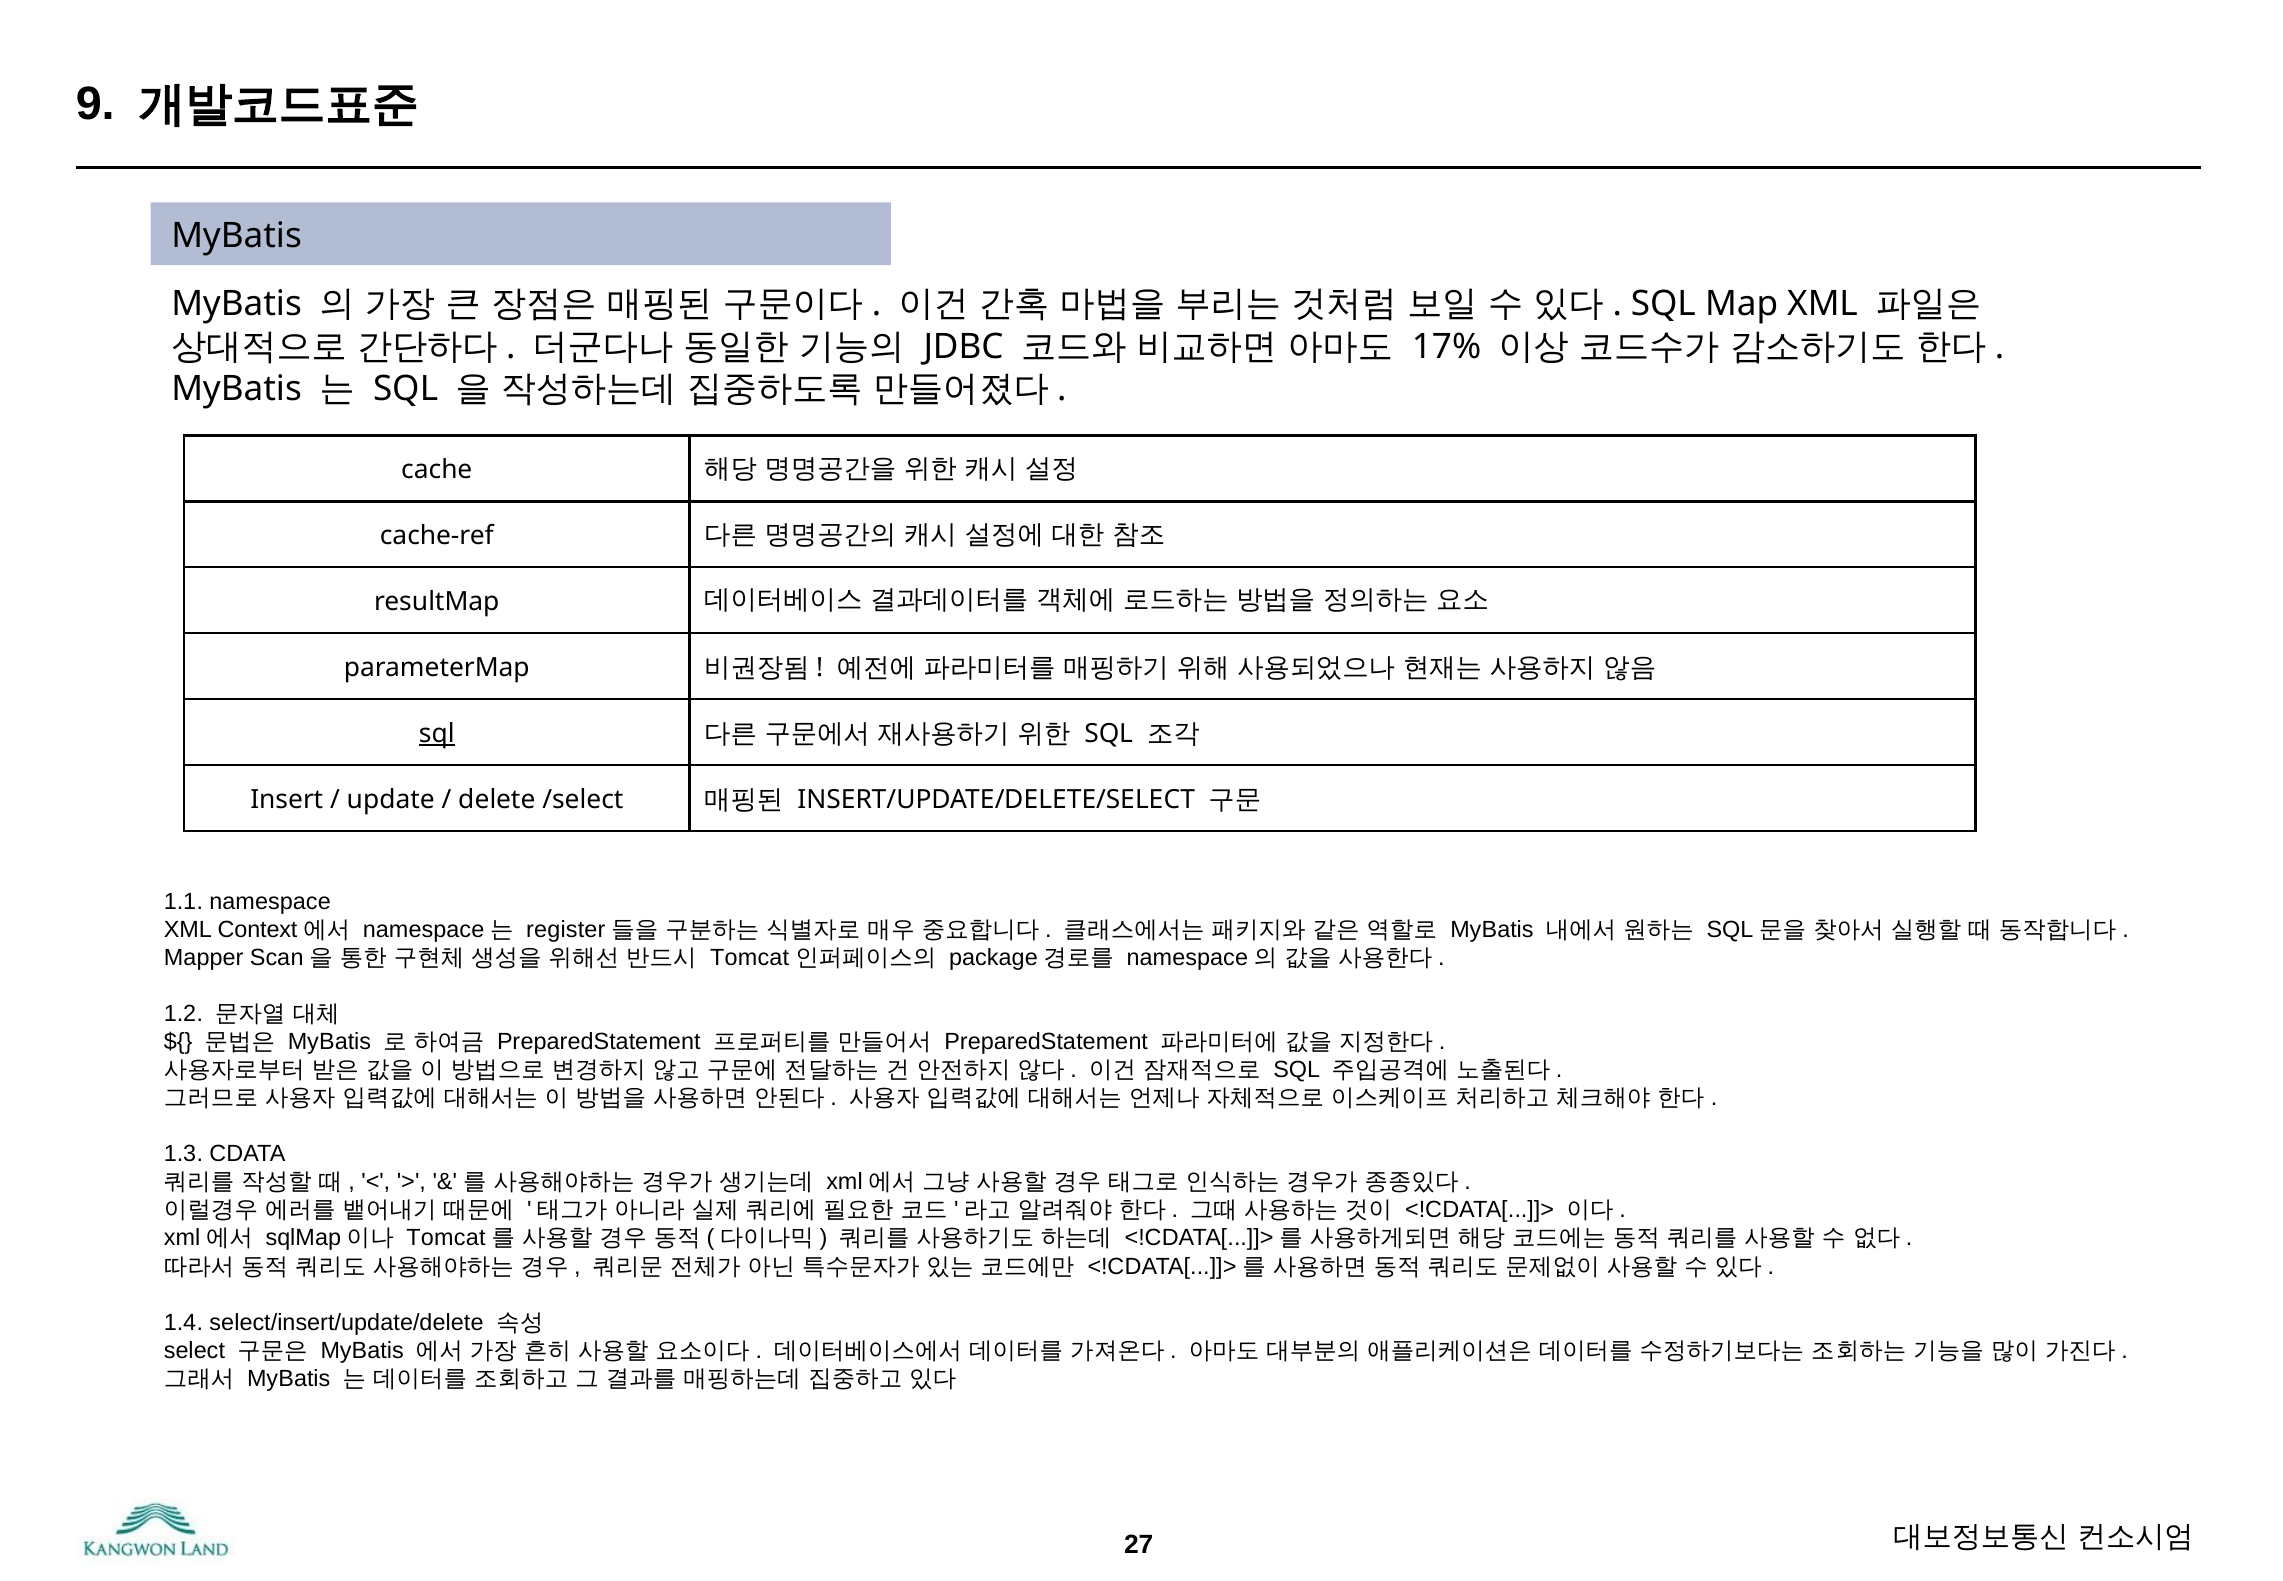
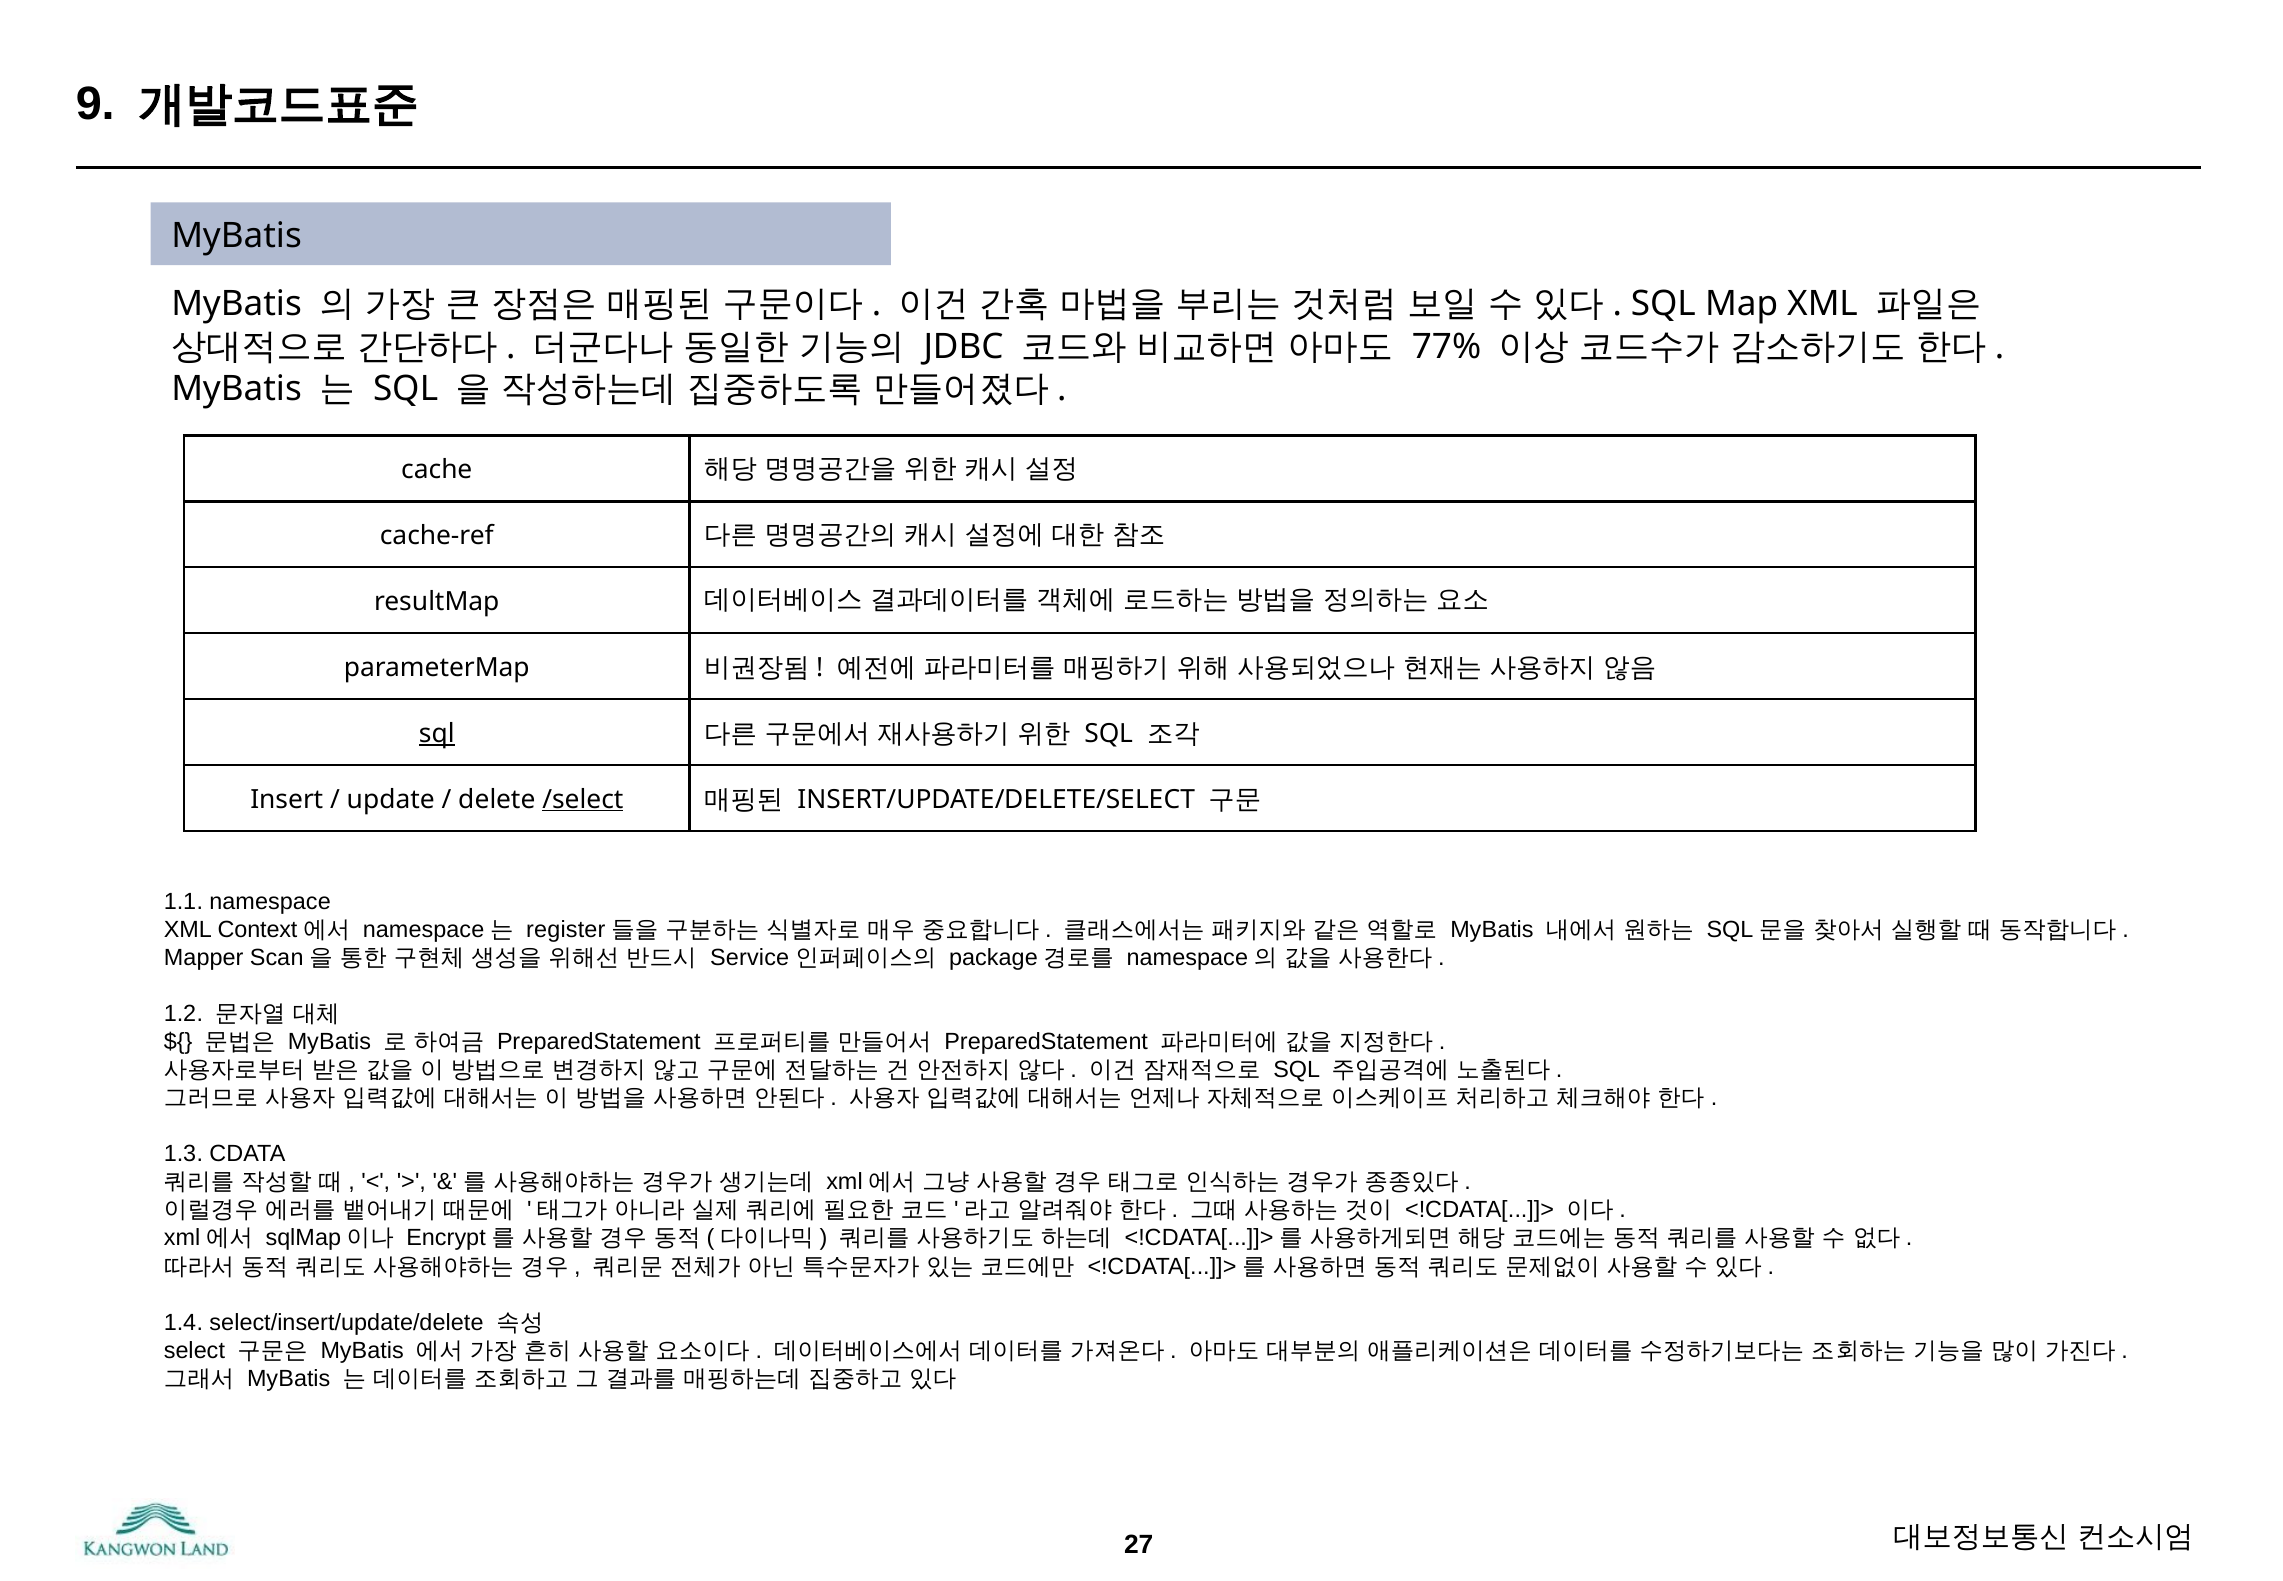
17%: 17% -> 77%
/select underline: none -> present
Tomcat at (750, 957): Tomcat -> Service
Tomcat at (446, 1238): Tomcat -> Encrypt
